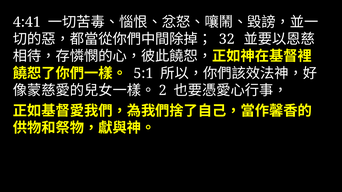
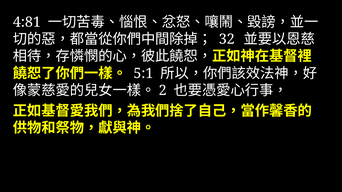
4:41: 4:41 -> 4:81
